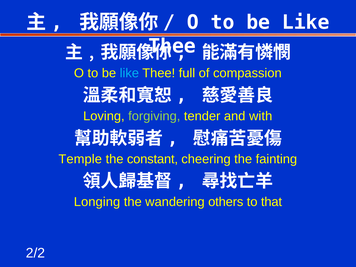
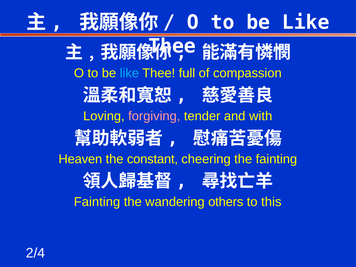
forgiving colour: light green -> pink
Temple: Temple -> Heaven
Longing at (97, 202): Longing -> Fainting
that: that -> this
2/2: 2/2 -> 2/4
